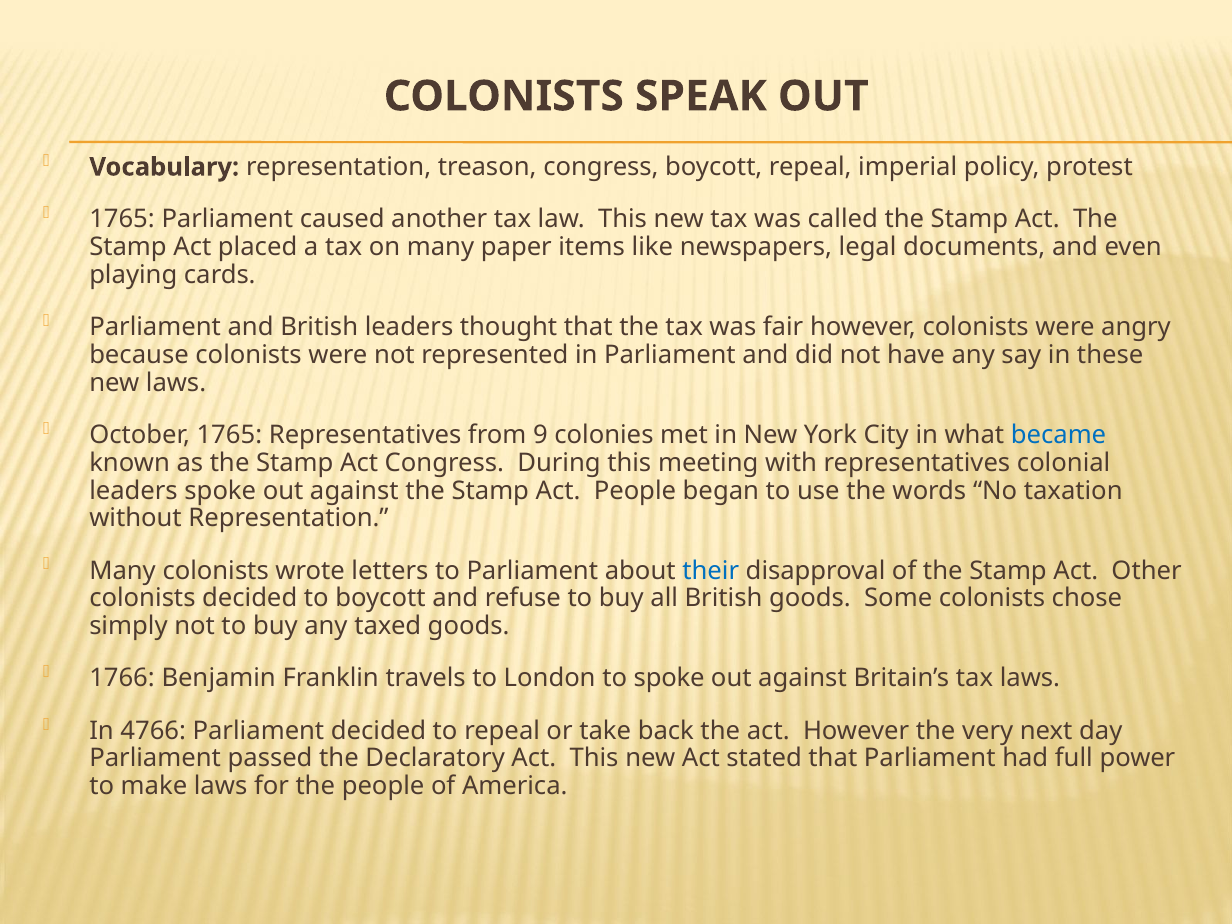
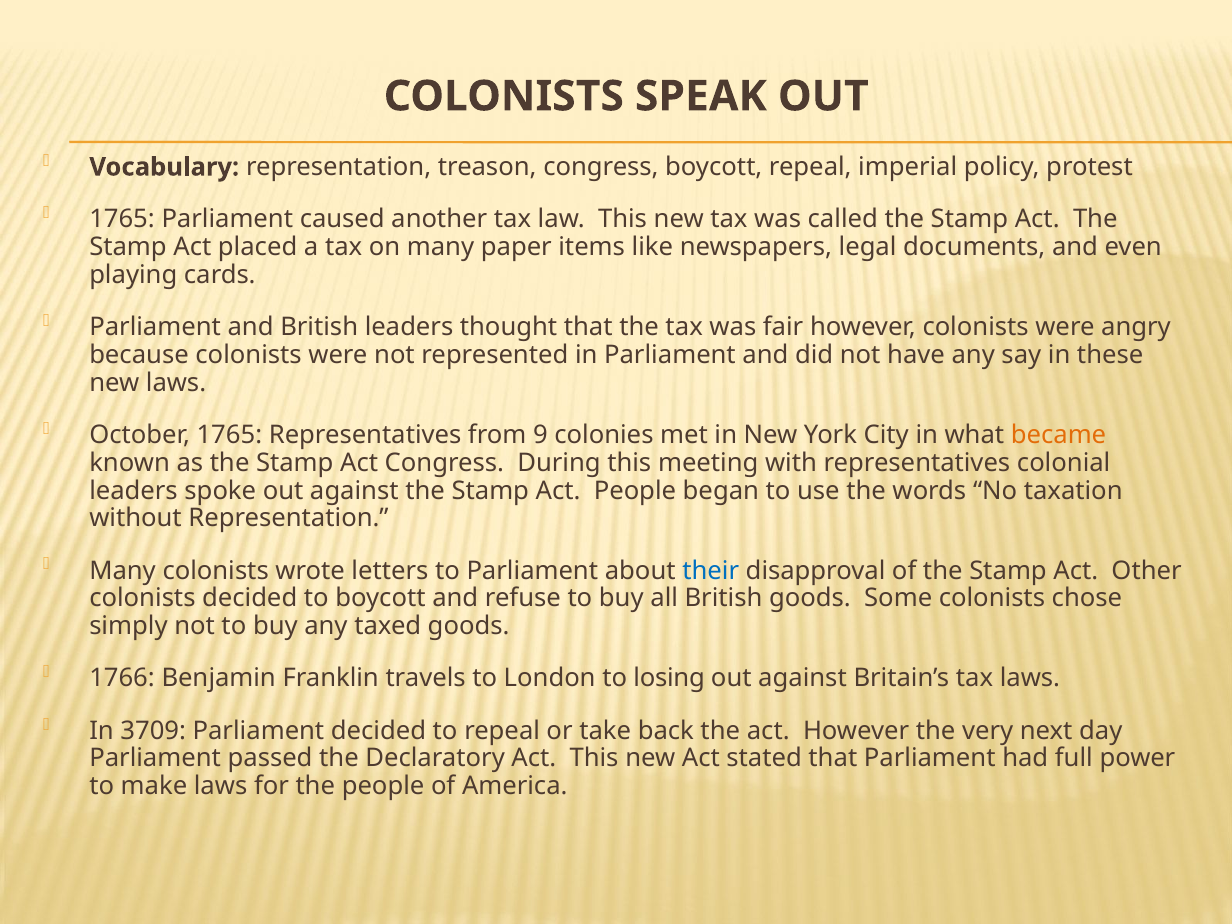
became colour: blue -> orange
to spoke: spoke -> losing
4766: 4766 -> 3709
